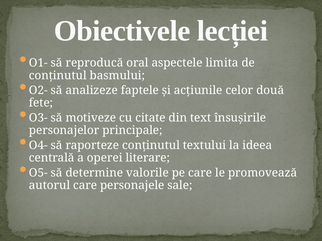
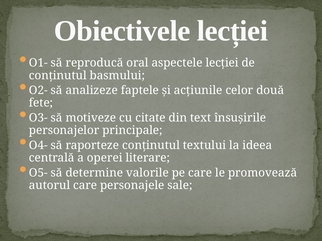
aspectele limita: limita -> lecției
